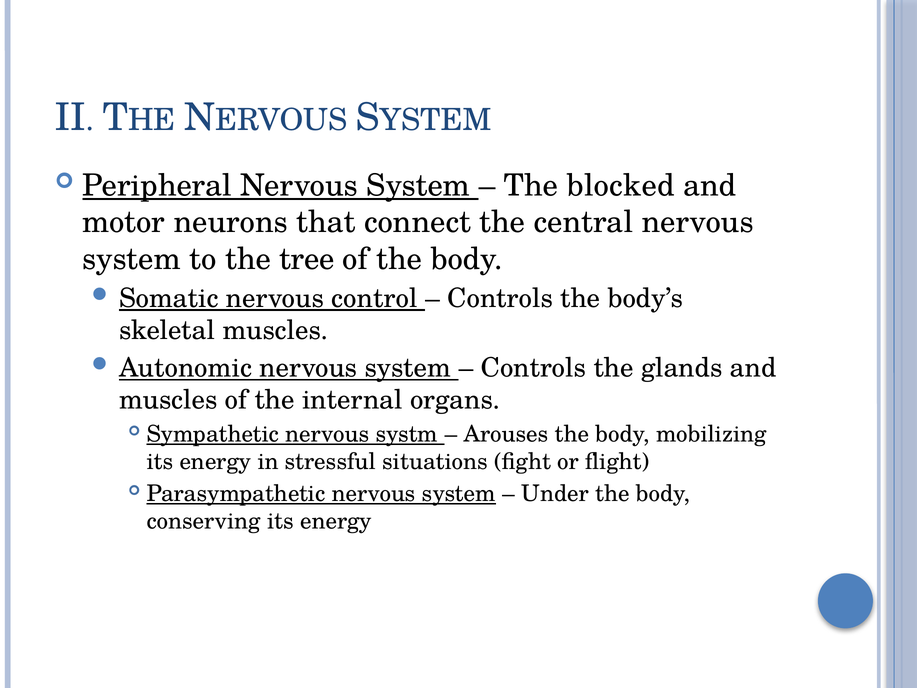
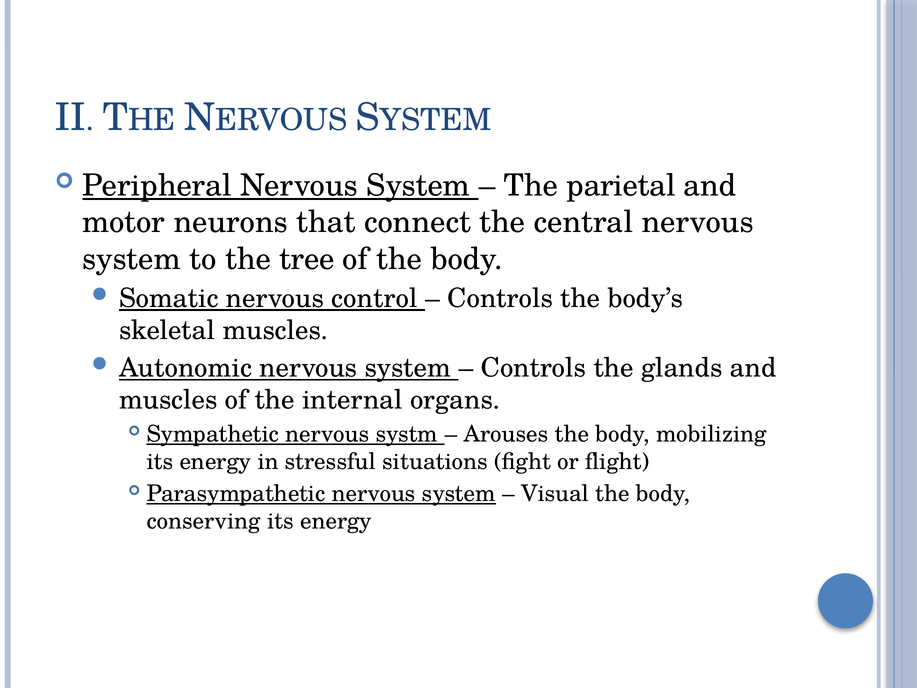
blocked: blocked -> parietal
Under: Under -> Visual
